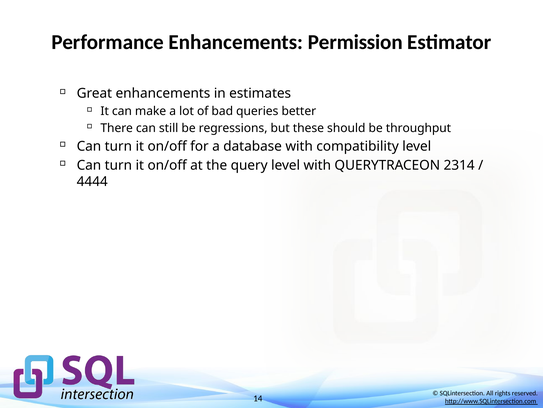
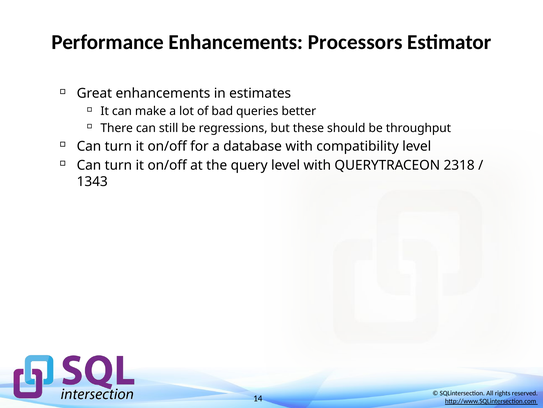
Permission: Permission -> Processors
2314: 2314 -> 2318
4444: 4444 -> 1343
